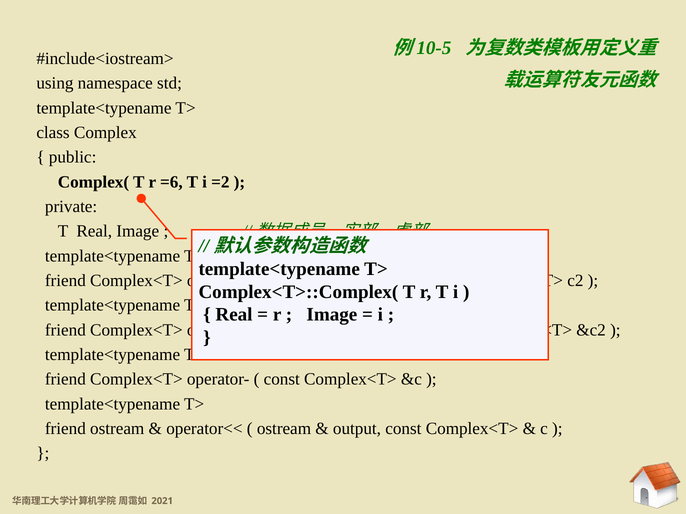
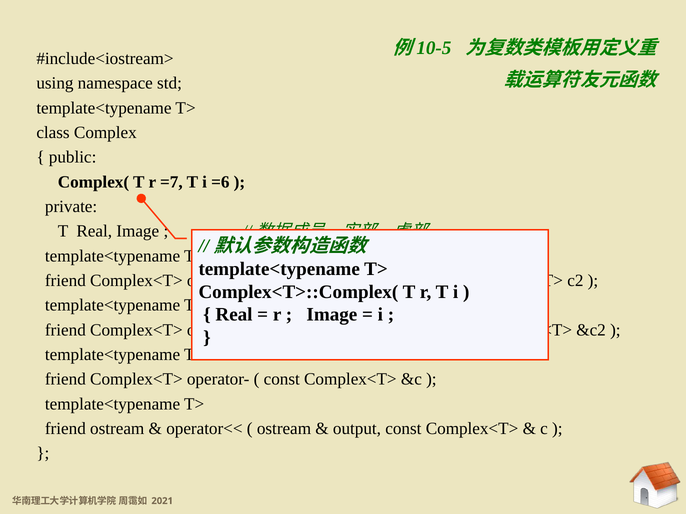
=6: =6 -> =7
=2: =2 -> =6
